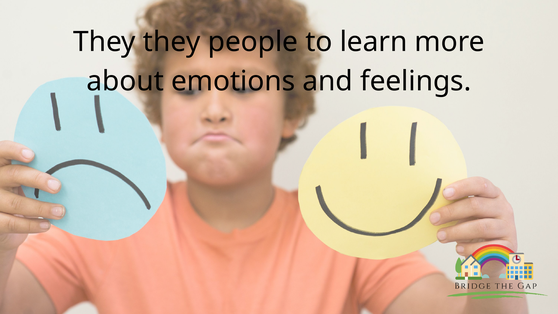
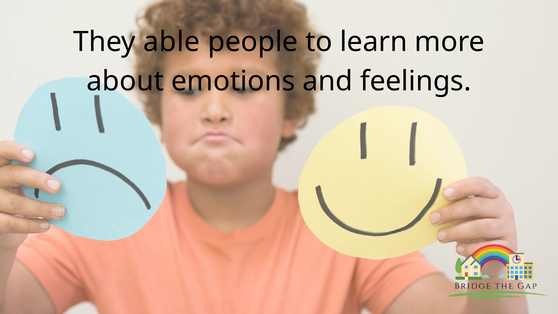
They they: they -> able
